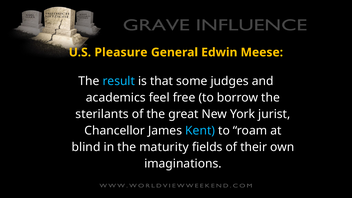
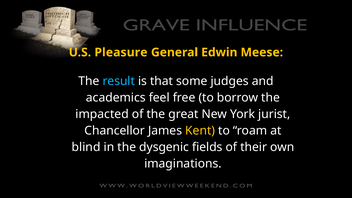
sterilants: sterilants -> impacted
Kent colour: light blue -> yellow
maturity: maturity -> dysgenic
